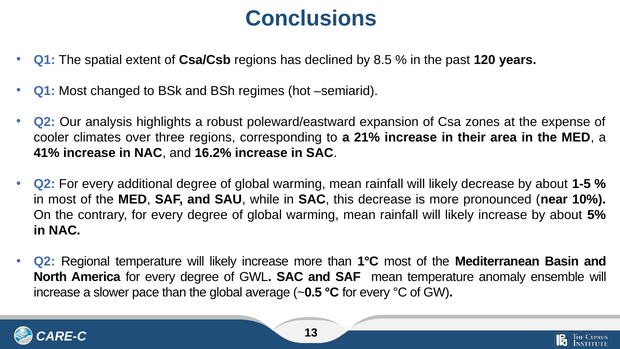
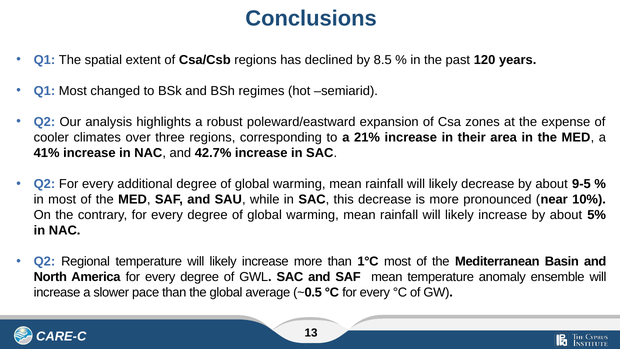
16.2%: 16.2% -> 42.7%
1-5: 1-5 -> 9-5
